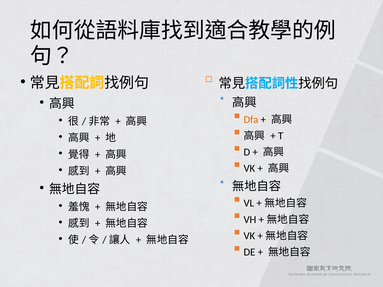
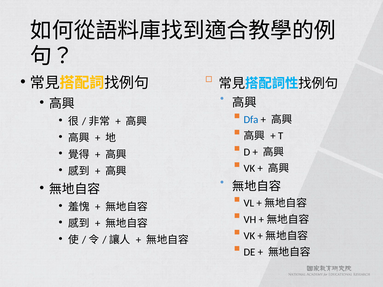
Dfa colour: orange -> blue
